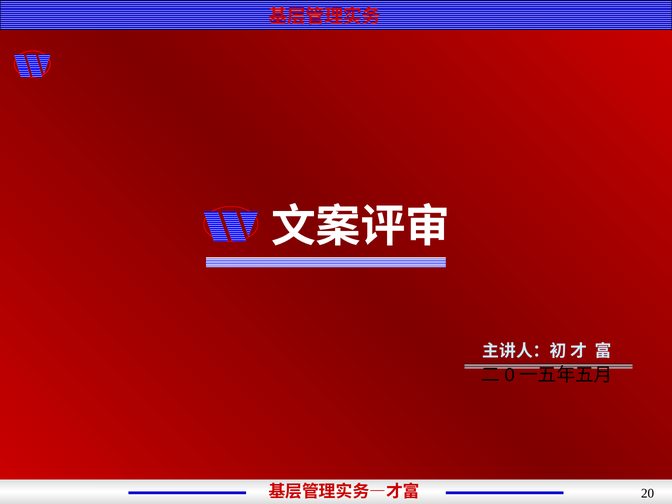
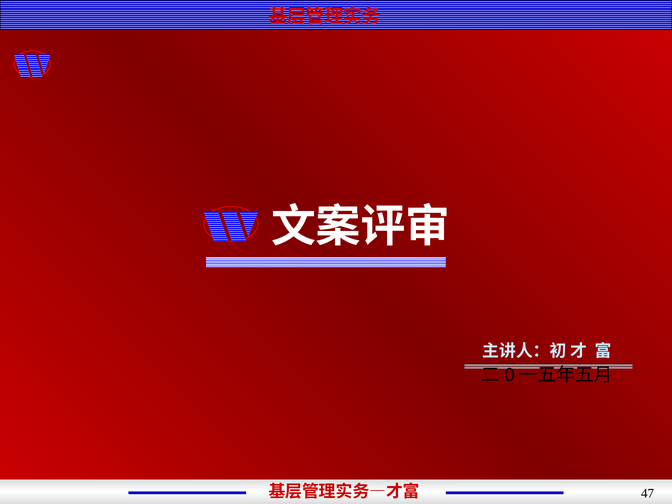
20: 20 -> 47
